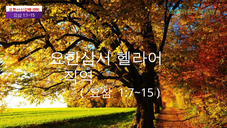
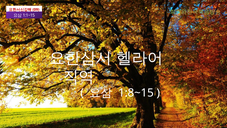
1:7~15: 1:7~15 -> 1:8~15
